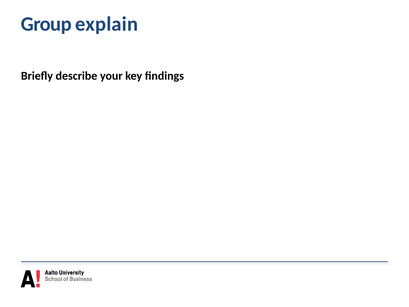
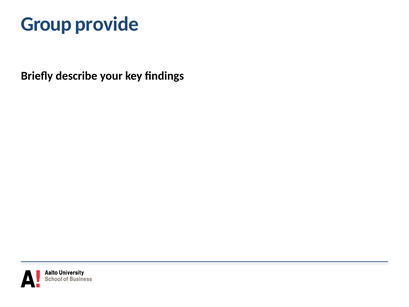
explain: explain -> provide
